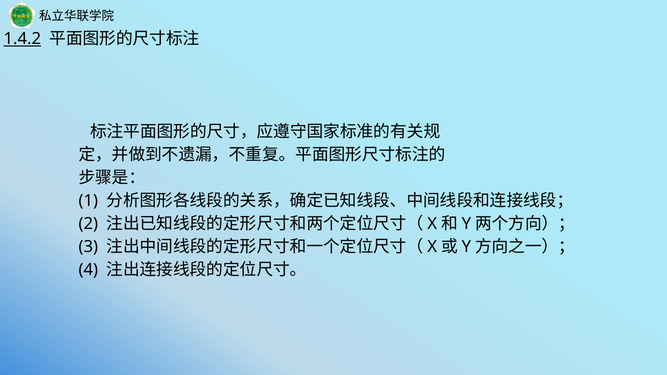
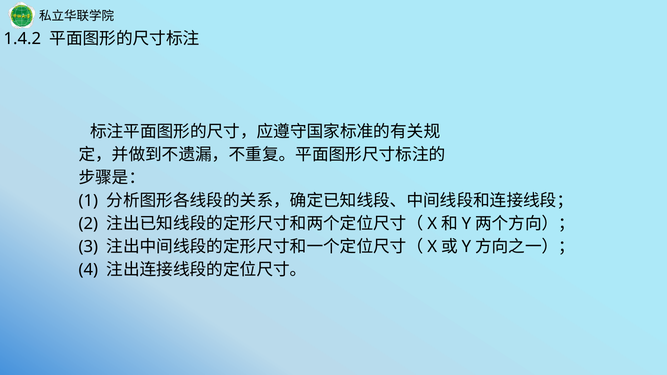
1.4.2 underline: present -> none
